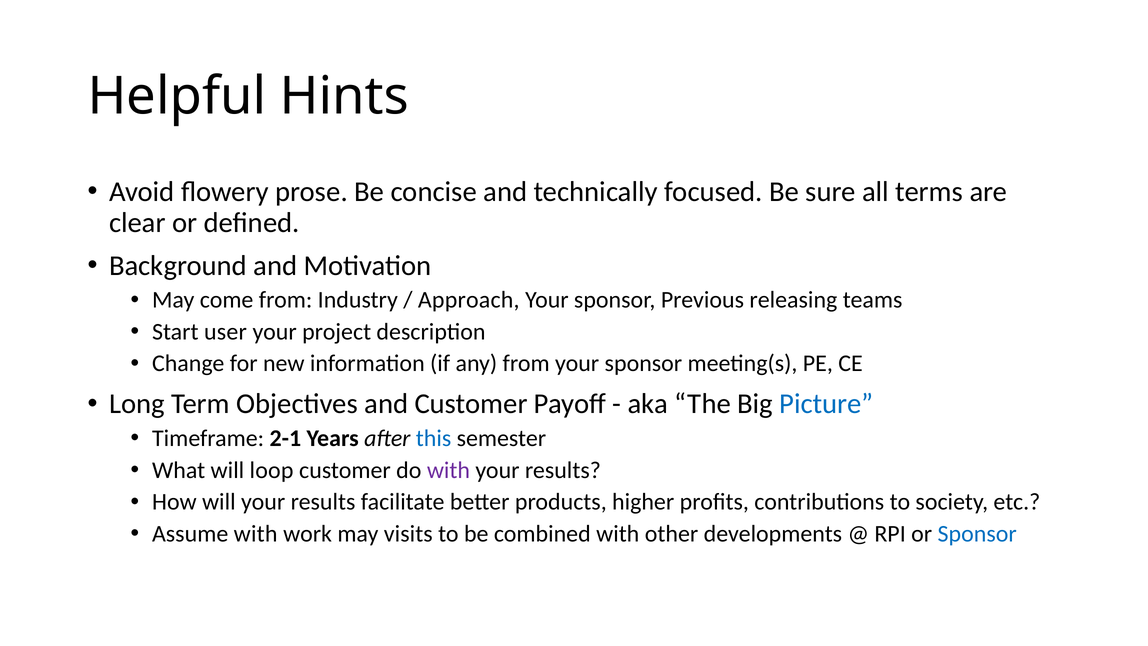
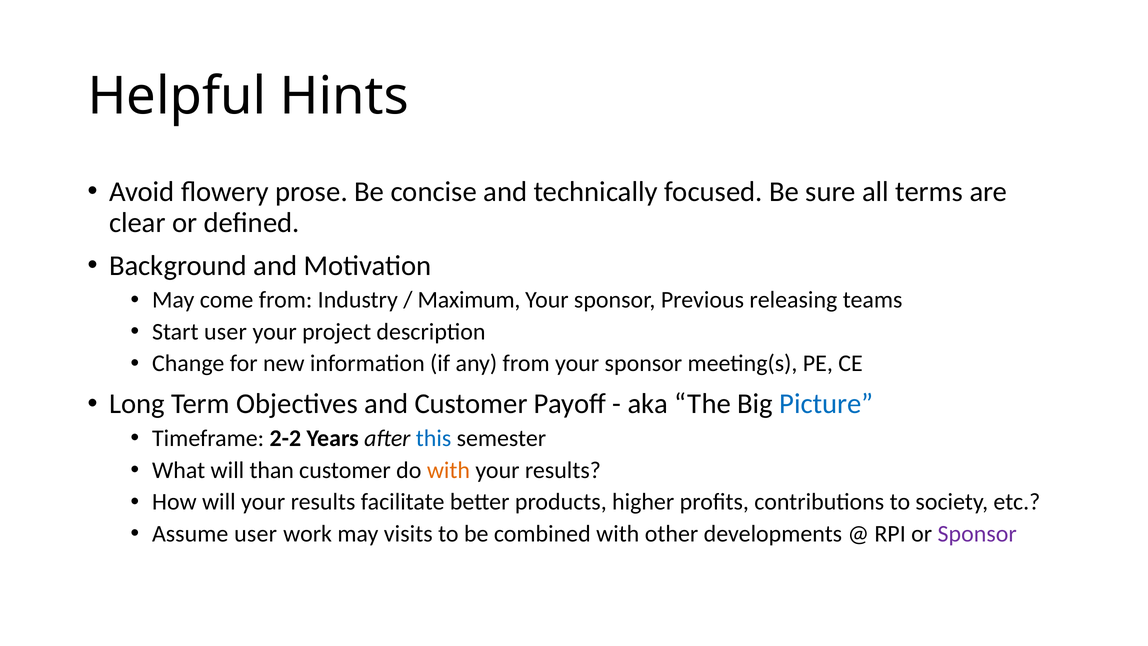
Approach: Approach -> Maximum
2-1: 2-1 -> 2-2
loop: loop -> than
with at (448, 470) colour: purple -> orange
Assume with: with -> user
Sponsor at (977, 534) colour: blue -> purple
